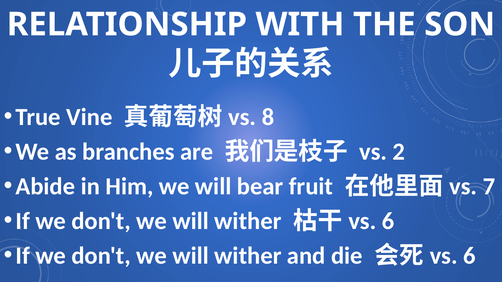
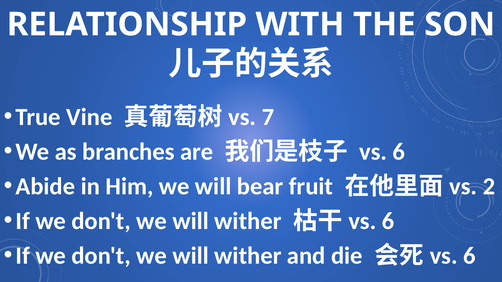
8: 8 -> 7
vs 2: 2 -> 6
7: 7 -> 2
